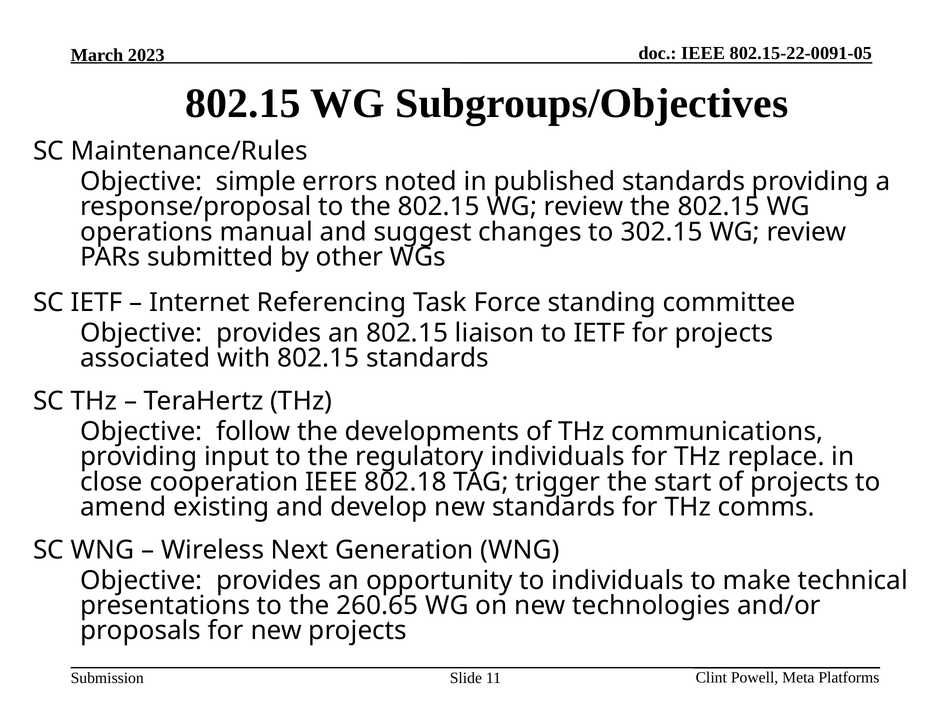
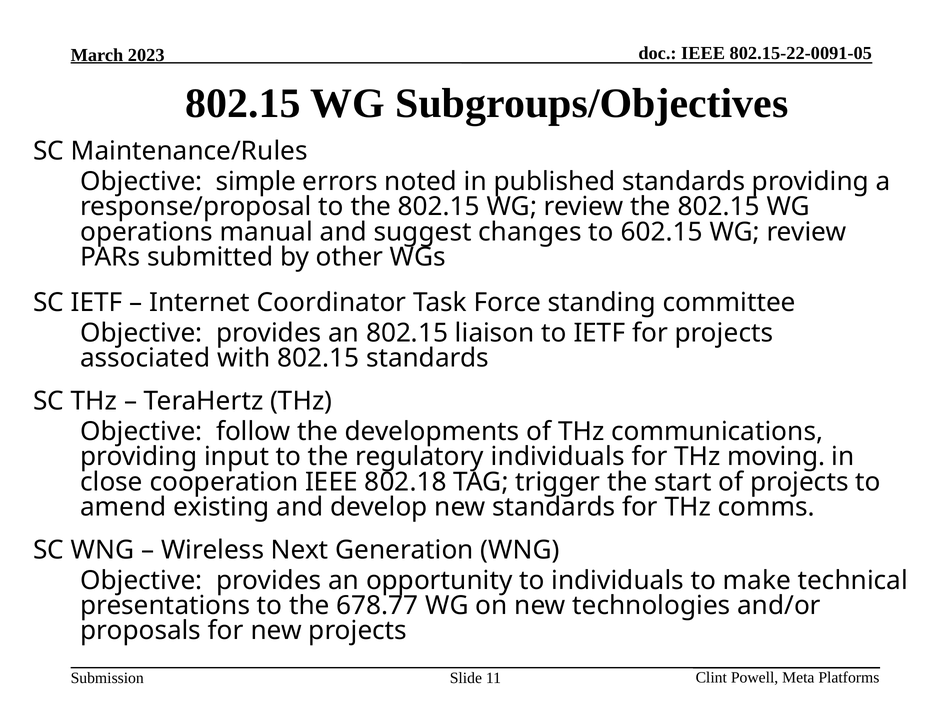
302.15: 302.15 -> 602.15
Referencing: Referencing -> Coordinator
replace: replace -> moving
260.65: 260.65 -> 678.77
